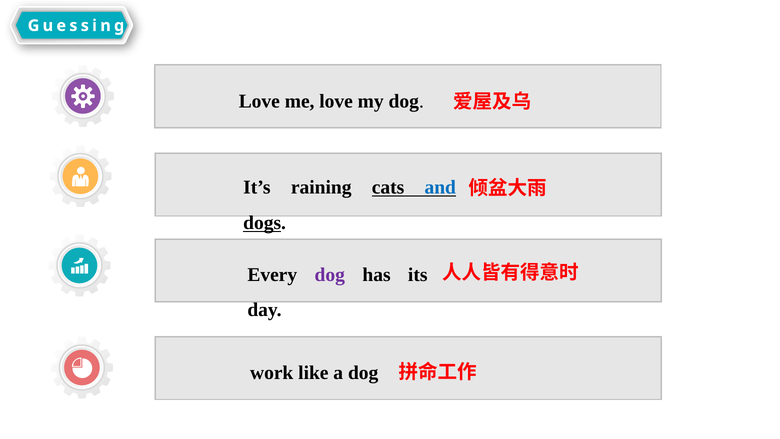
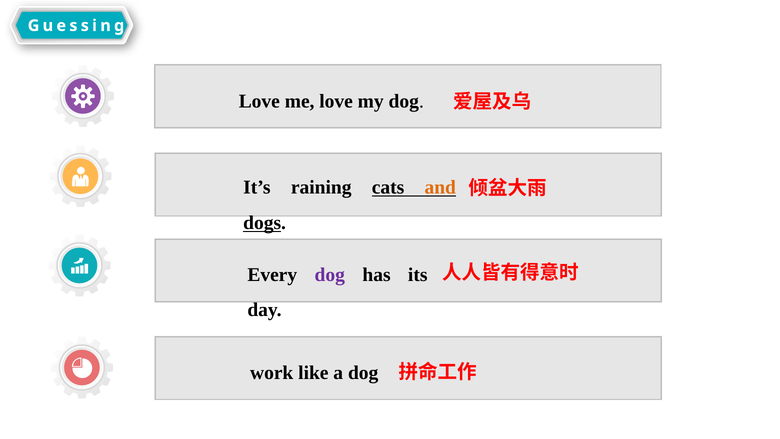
and colour: blue -> orange
